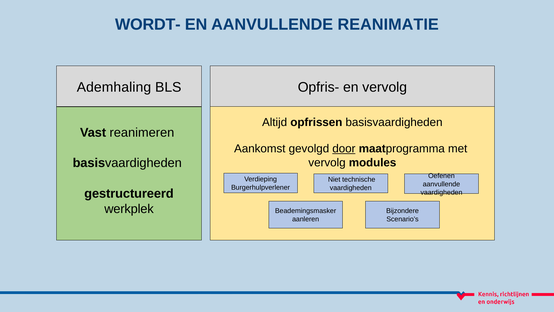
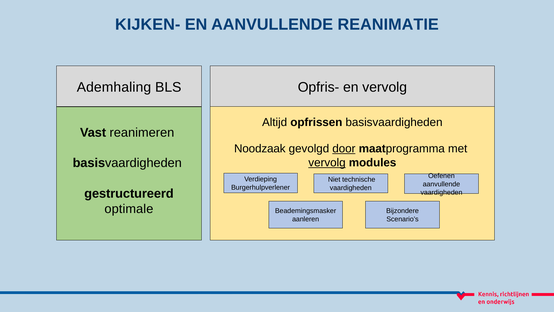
WORDT-: WORDT- -> KIJKEN-
Aankomst: Aankomst -> Noodzaak
vervolg at (327, 162) underline: none -> present
werkplek: werkplek -> optimale
